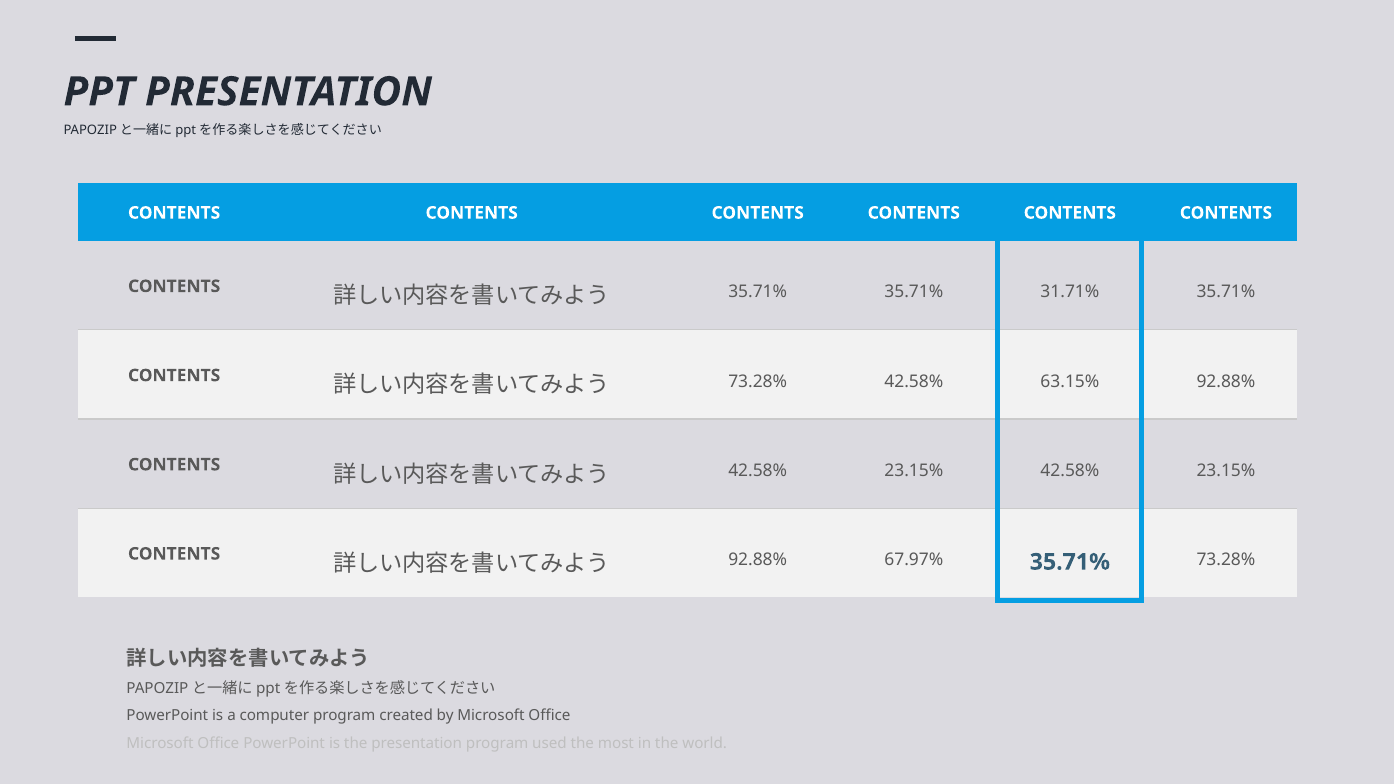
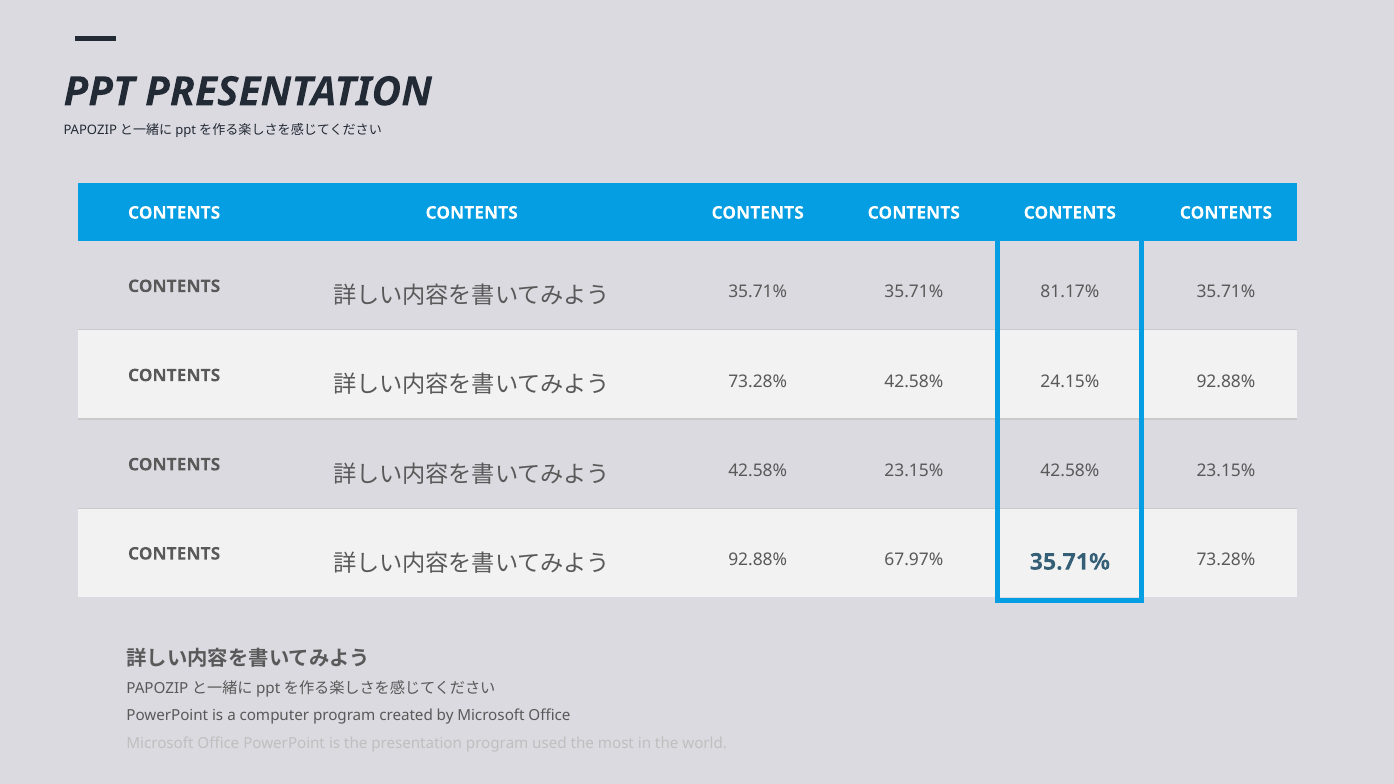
31.71%: 31.71% -> 81.17%
63.15%: 63.15% -> 24.15%
